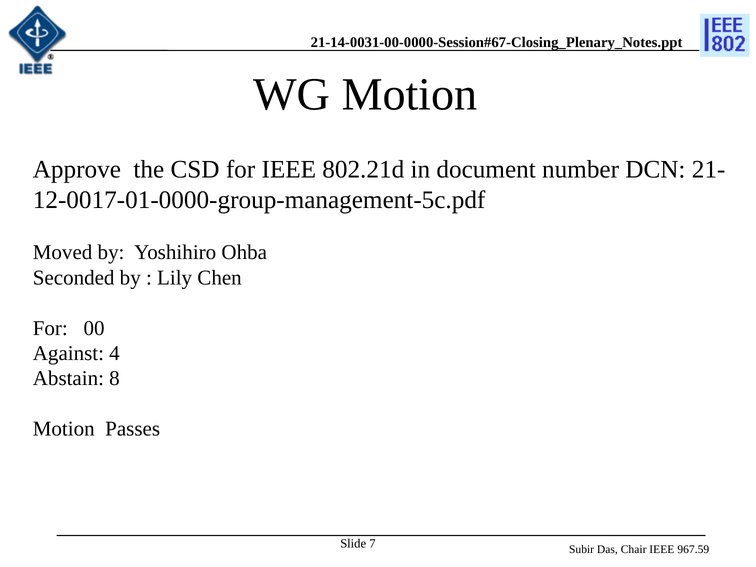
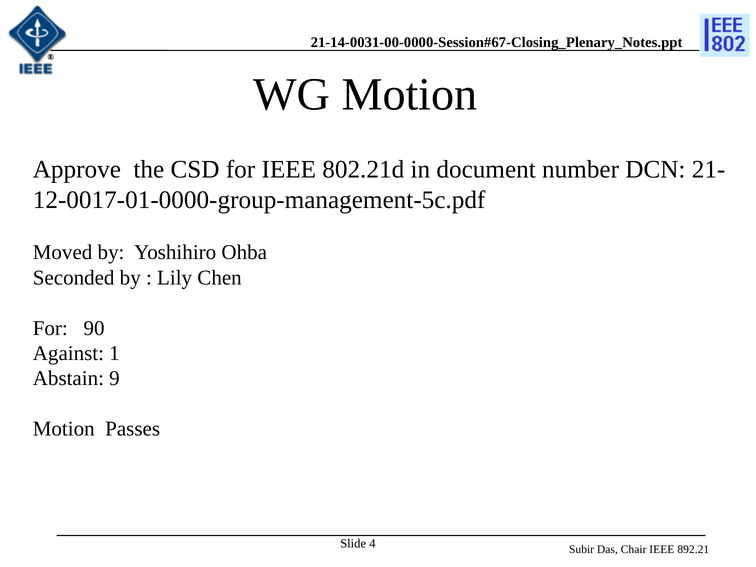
00: 00 -> 90
4: 4 -> 1
8: 8 -> 9
7: 7 -> 4
967.59: 967.59 -> 892.21
